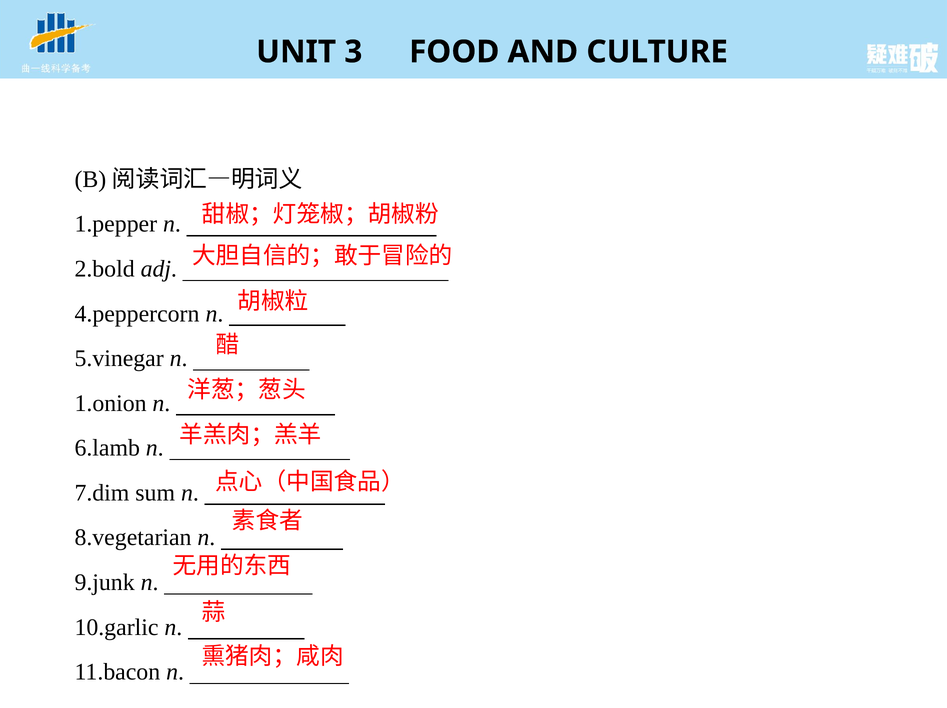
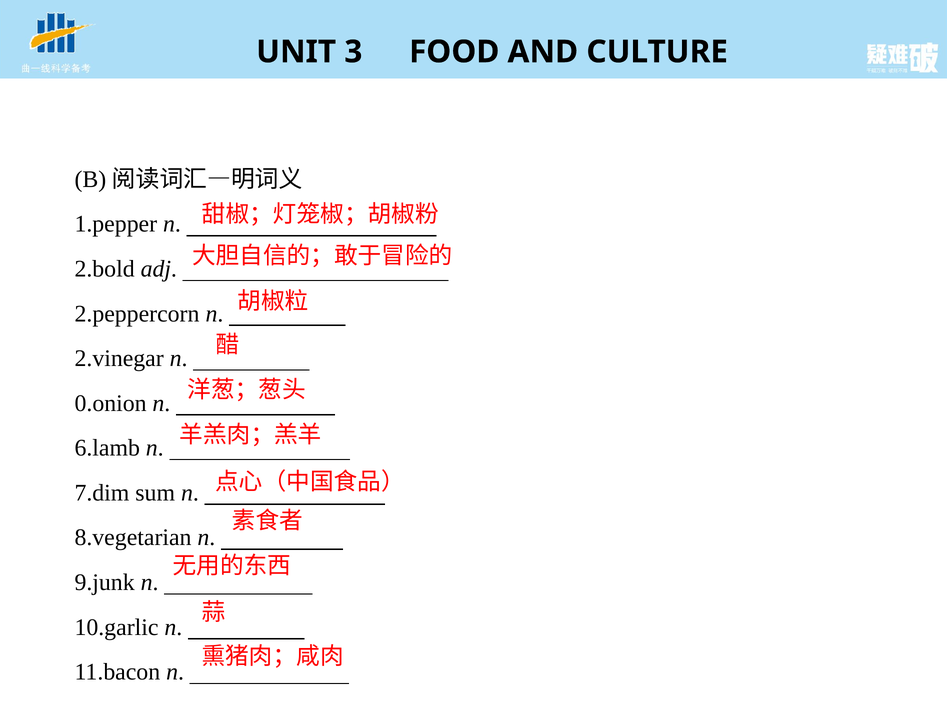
4.peppercorn: 4.peppercorn -> 2.peppercorn
5.vinegar: 5.vinegar -> 2.vinegar
1.onion: 1.onion -> 0.onion
